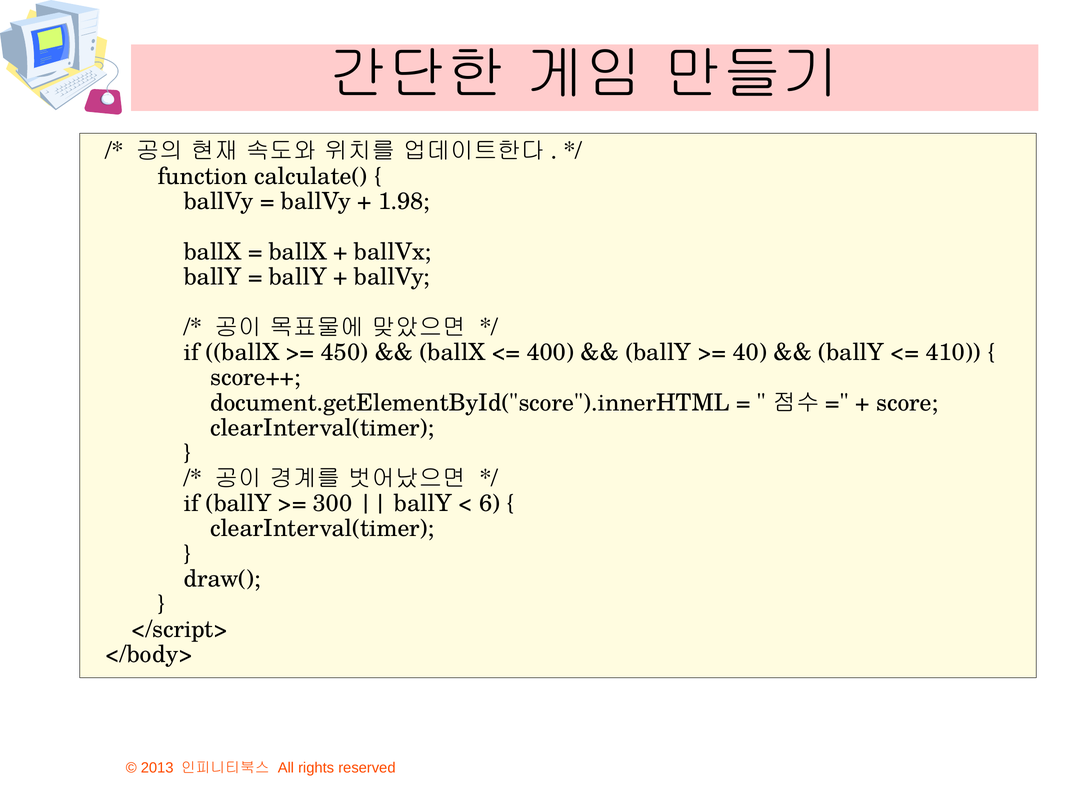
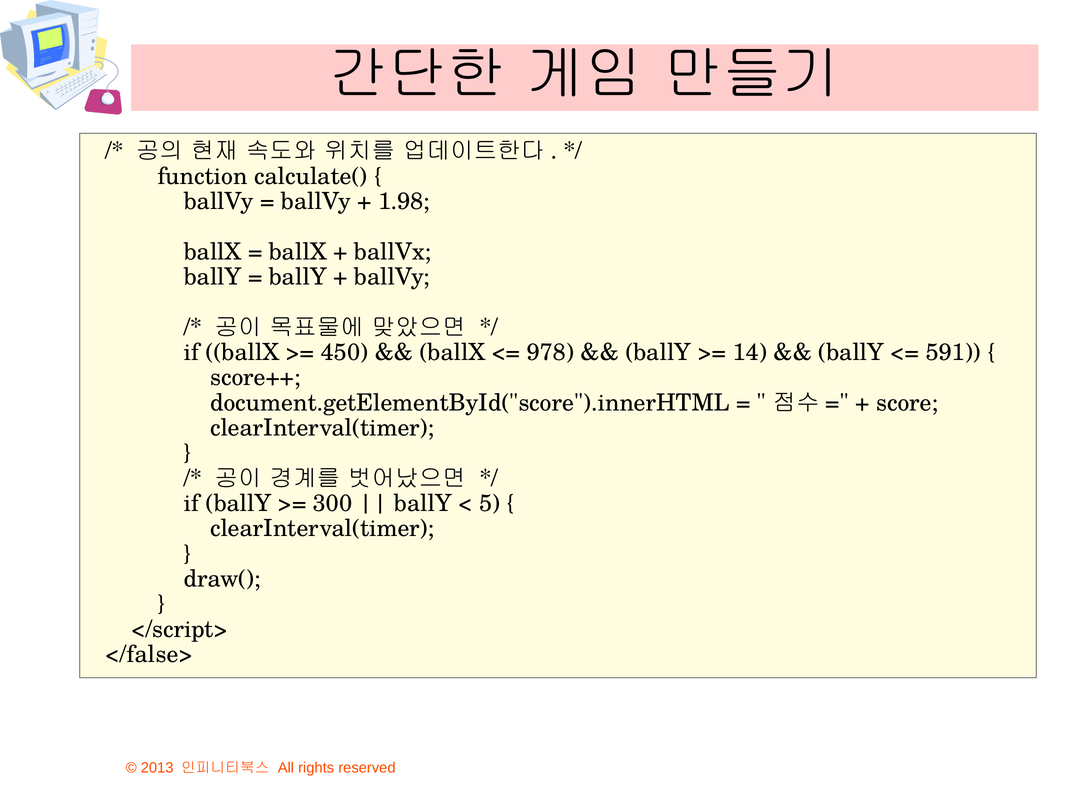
400: 400 -> 978
40: 40 -> 14
410: 410 -> 591
6: 6 -> 5
</body>: </body> -> </false>
